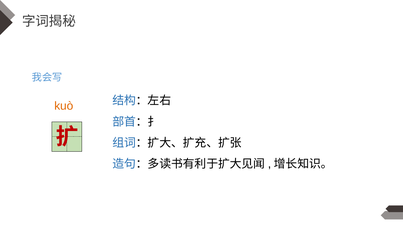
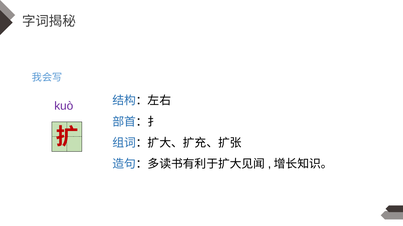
kuò colour: orange -> purple
